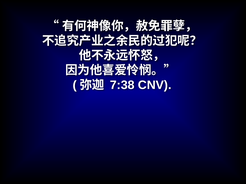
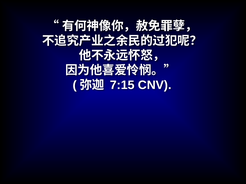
7:38: 7:38 -> 7:15
